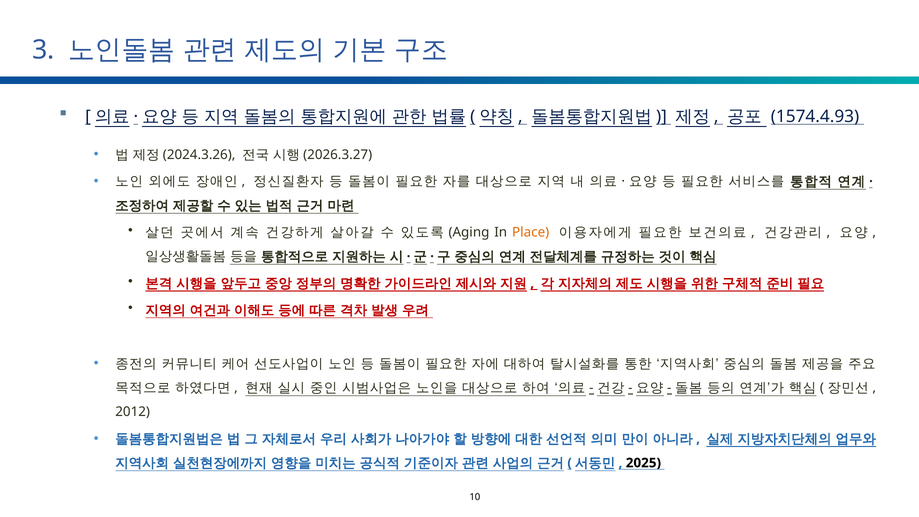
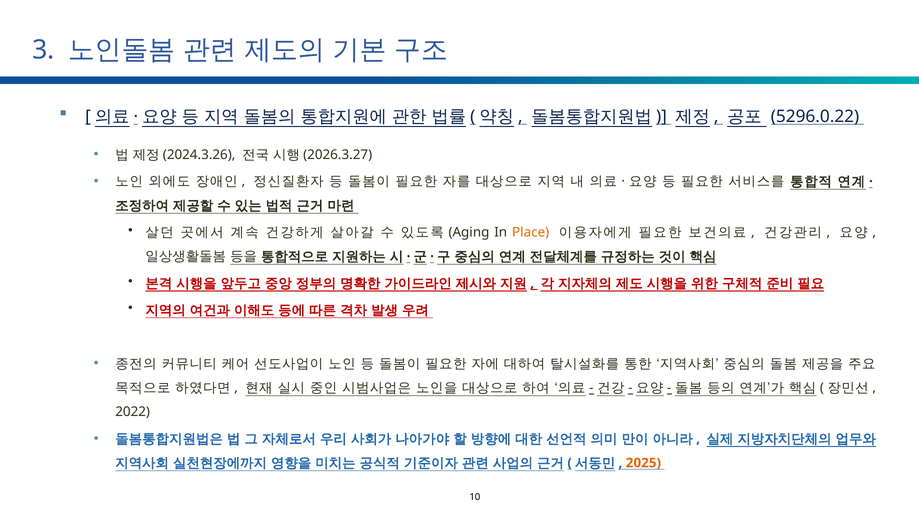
1574.4.93: 1574.4.93 -> 5296.0.22
2012: 2012 -> 2022
2025 colour: black -> orange
